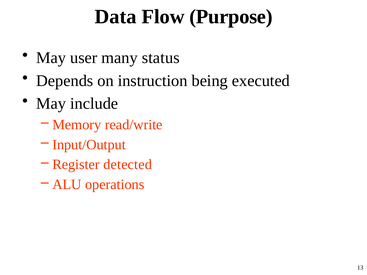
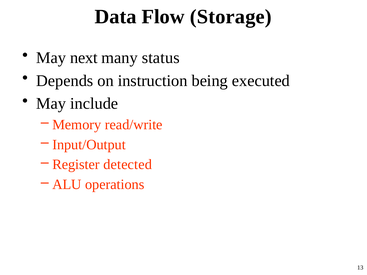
Purpose: Purpose -> Storage
user: user -> next
